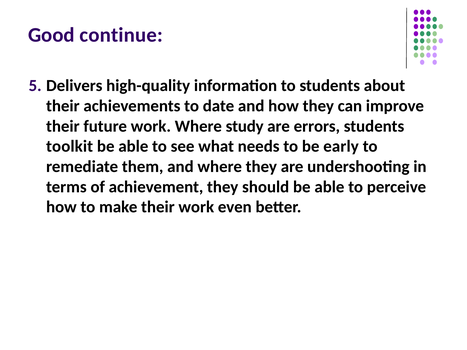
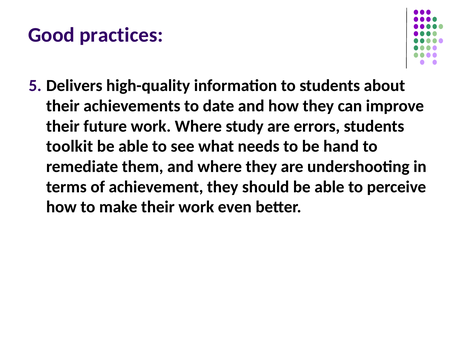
continue: continue -> practices
early: early -> hand
